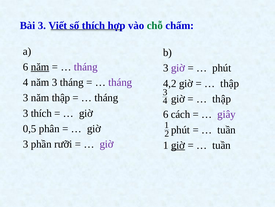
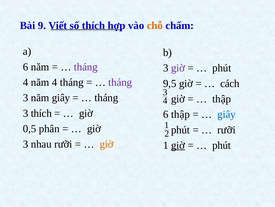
Bài 3: 3 -> 9
chỗ colour: green -> orange
năm at (40, 67) underline: present -> none
năm 3: 3 -> 4
4,2: 4,2 -> 9,5
thập at (230, 83): thập -> cách
năm thập: thập -> giây
6 cách: cách -> thập
giây at (227, 114) colour: purple -> blue
tuần at (227, 129): tuần -> rưỡi
phần: phần -> nhau
giờ at (107, 144) colour: purple -> orange
tuần at (222, 145): tuần -> phút
